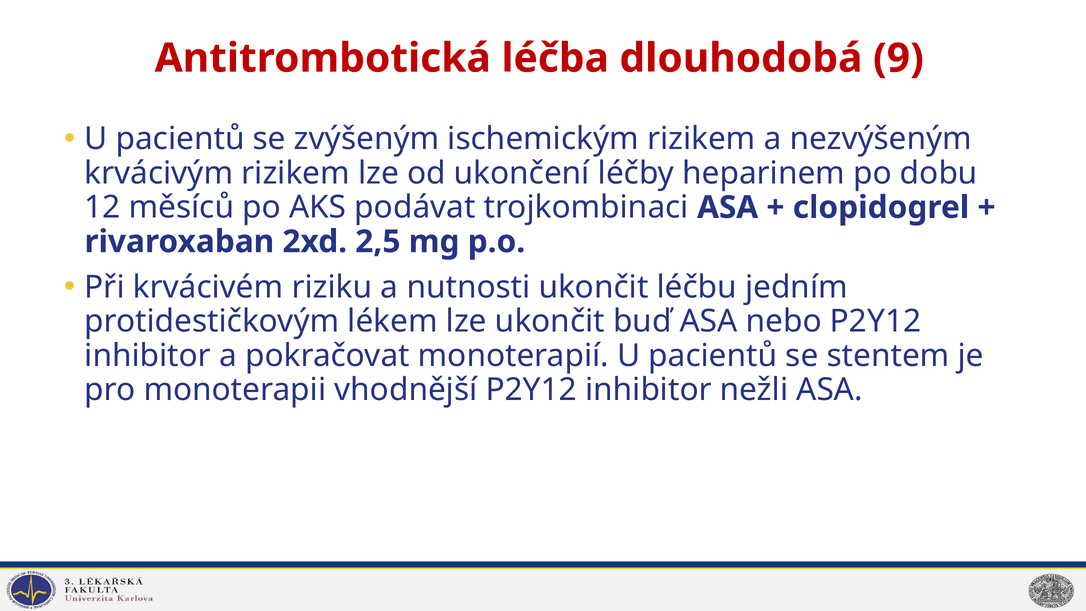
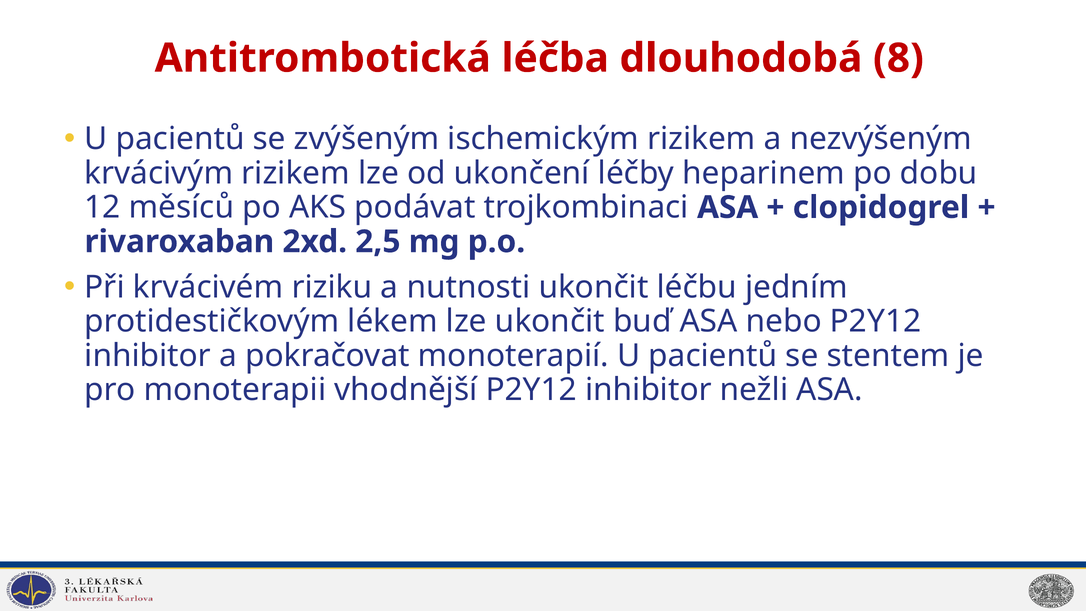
9: 9 -> 8
